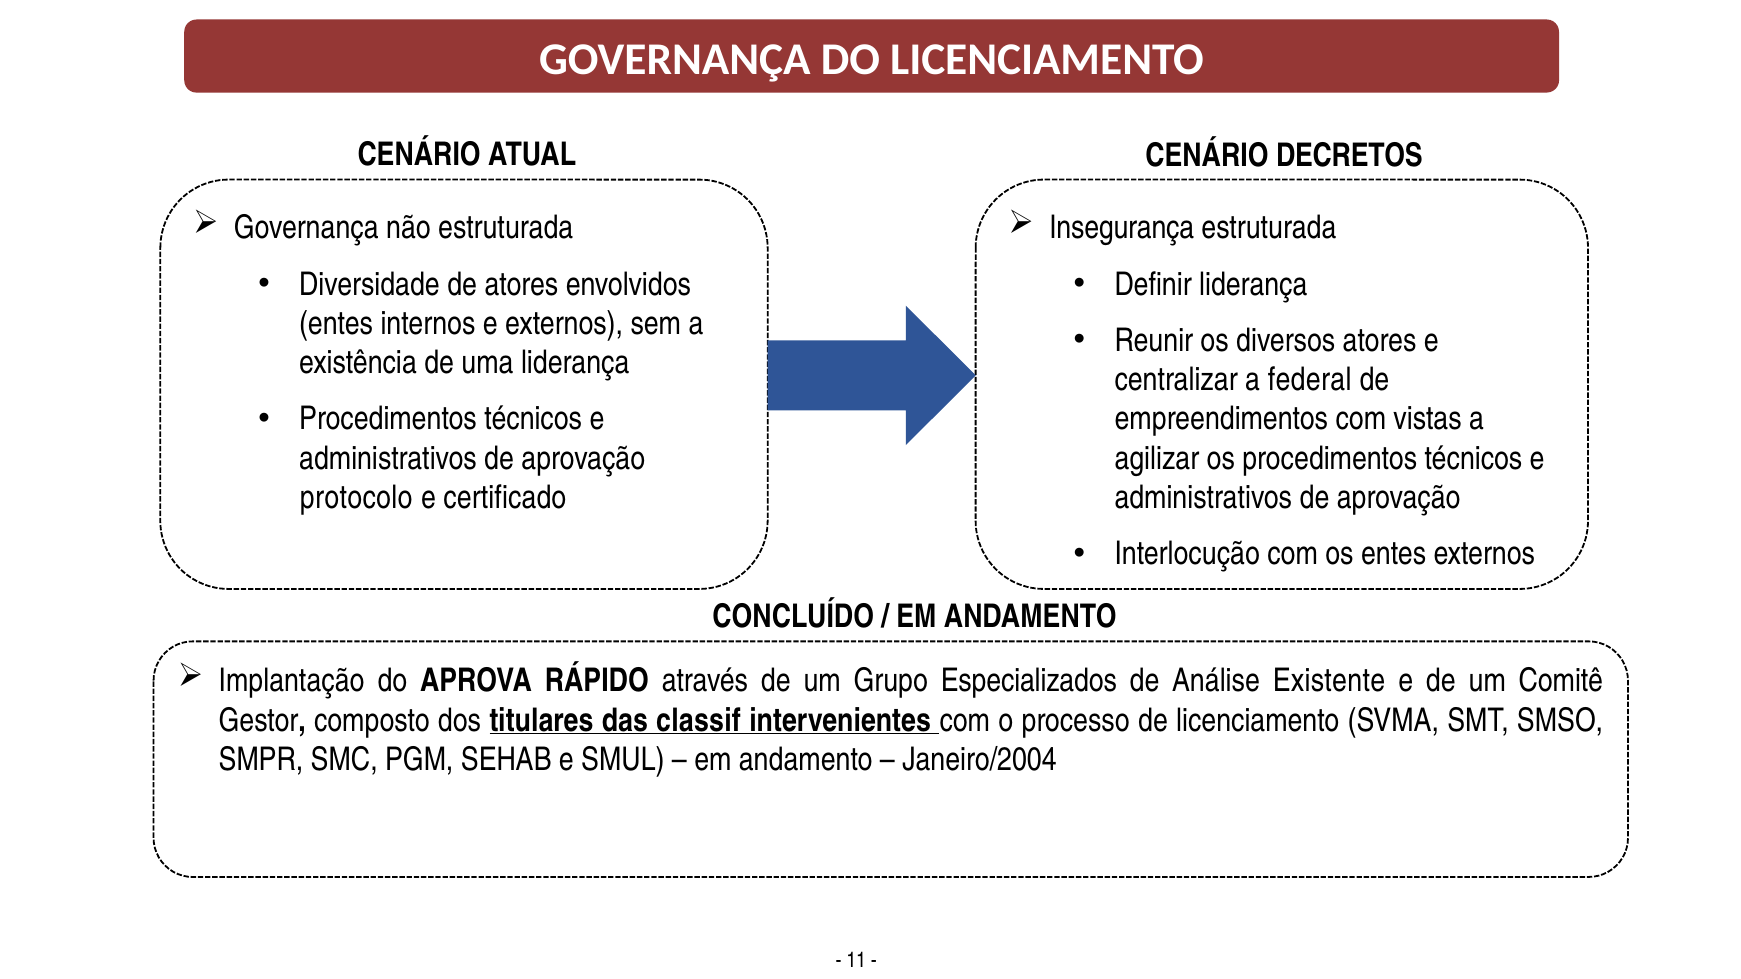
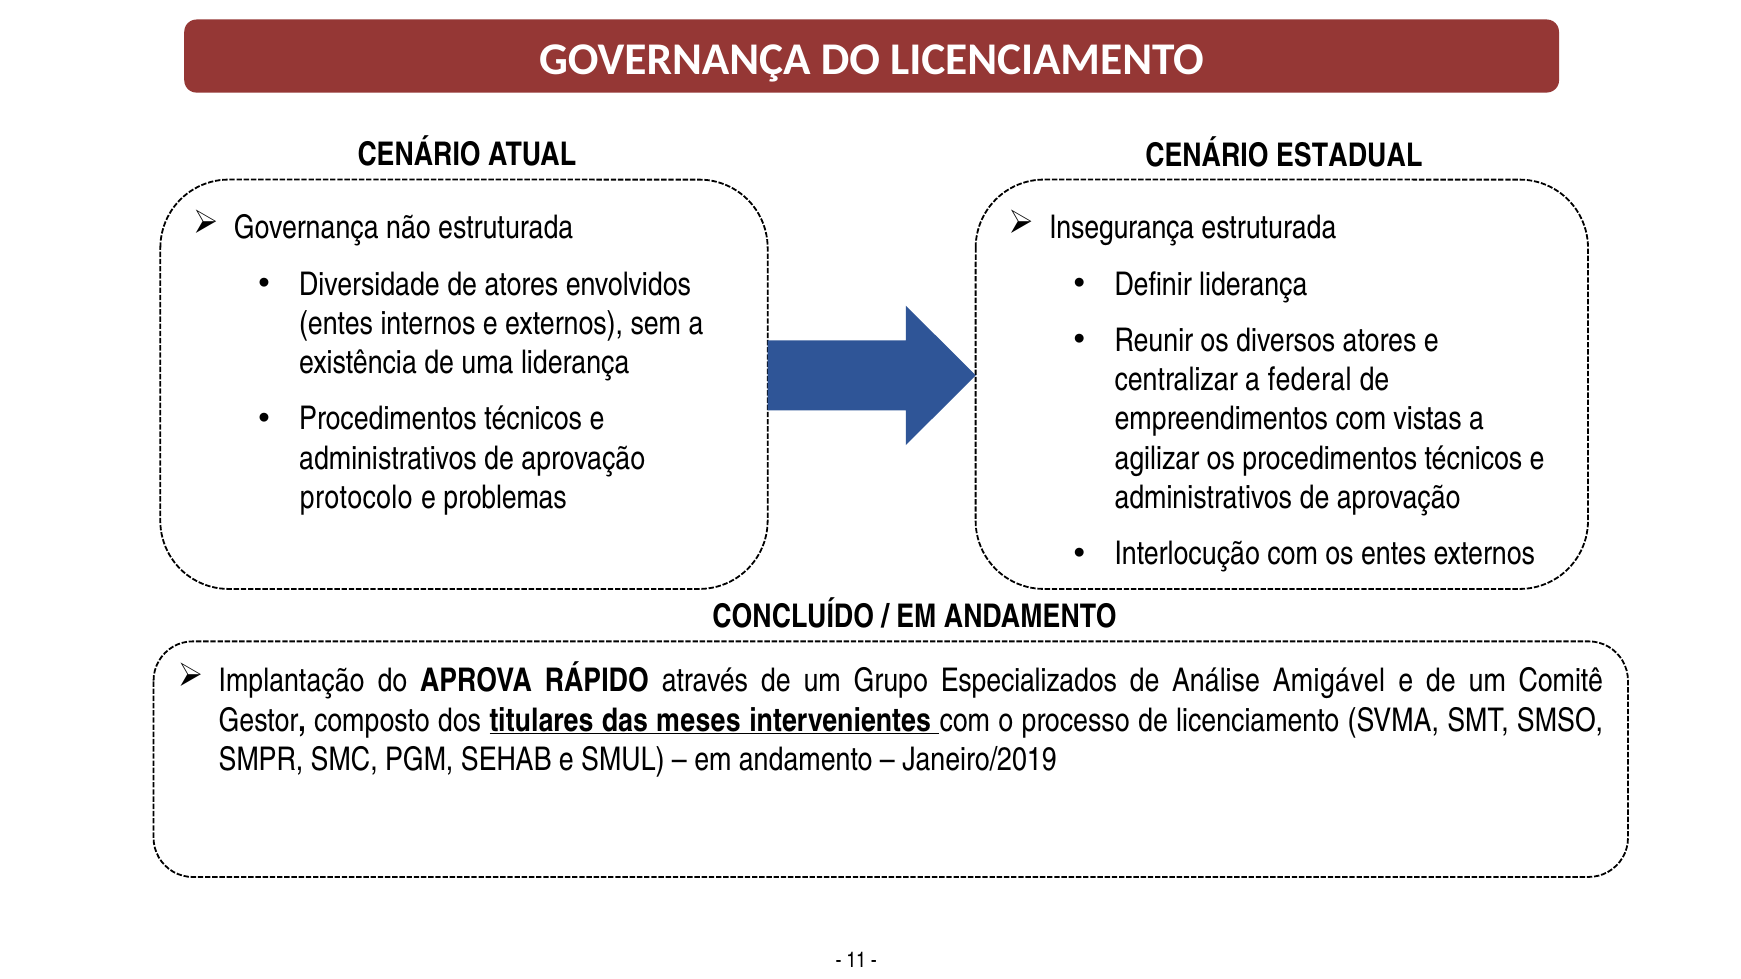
DECRETOS: DECRETOS -> ESTADUAL
certificado: certificado -> problemas
Existente: Existente -> Amigável
classif: classif -> meses
Janeiro/2004: Janeiro/2004 -> Janeiro/2019
